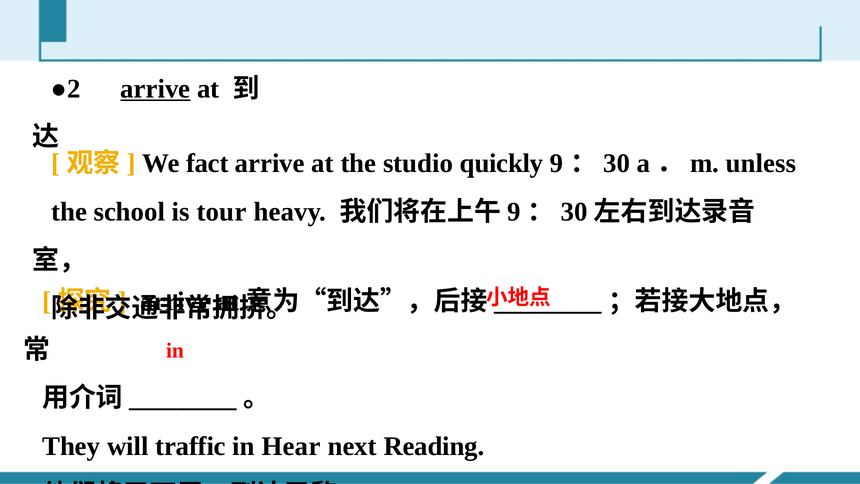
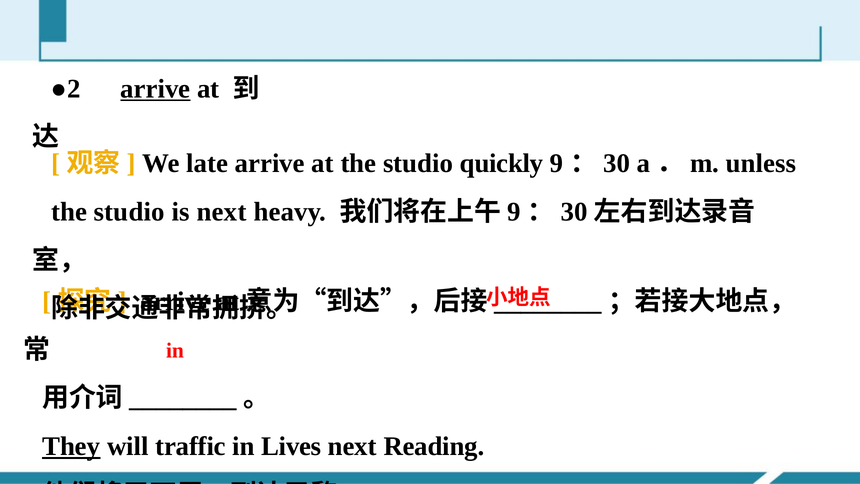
fact: fact -> late
school at (129, 212): school -> studio
is tour: tour -> next
They underline: none -> present
Hear: Hear -> Lives
